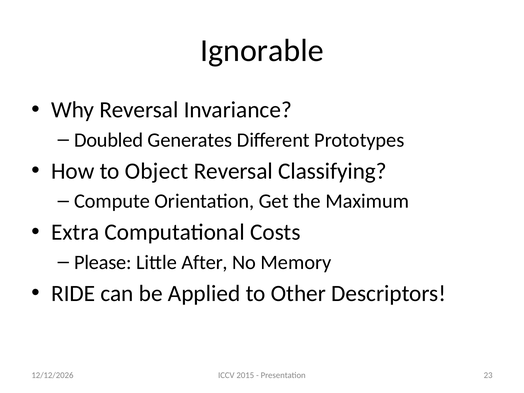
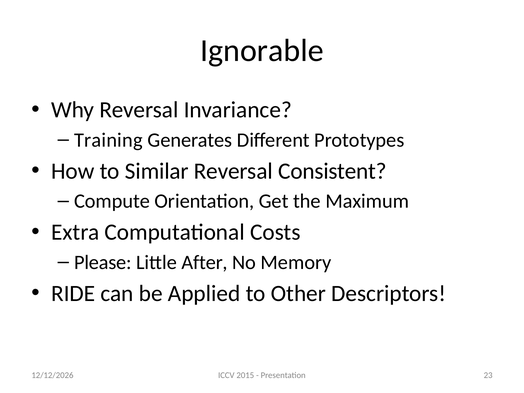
Doubled: Doubled -> Training
Object: Object -> Similar
Classifying: Classifying -> Consistent
